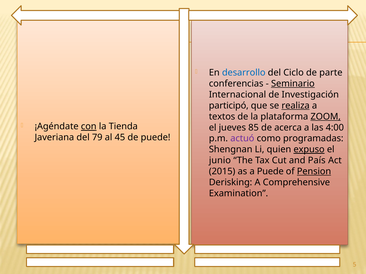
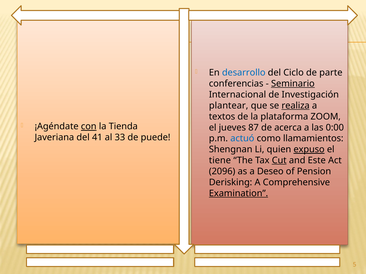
participó: participó -> plantear
ZOOM underline: present -> none
85: 85 -> 87
4:00: 4:00 -> 0:00
79: 79 -> 41
45: 45 -> 33
actuó colour: purple -> blue
programadas: programadas -> llamamientos
junio: junio -> tiene
Cut underline: none -> present
País: País -> Este
2015: 2015 -> 2096
a Puede: Puede -> Deseo
Pension underline: present -> none
Examination underline: none -> present
